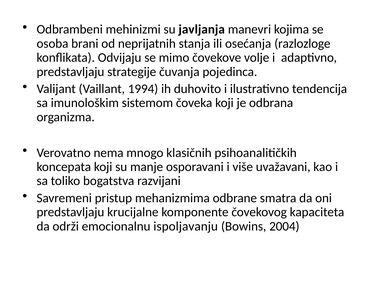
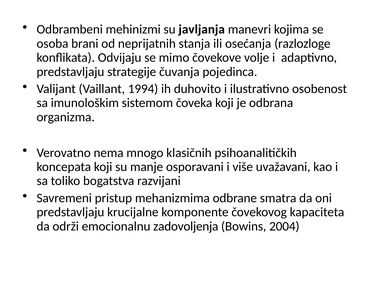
tendencija: tendencija -> osobenost
ispoljavanju: ispoljavanju -> zadovoljenja
